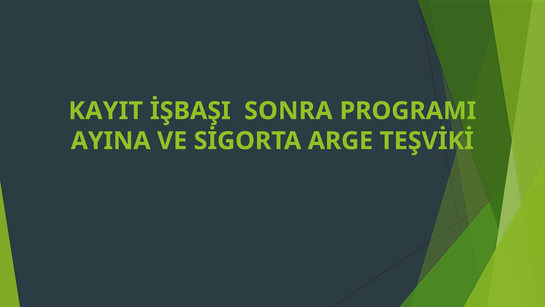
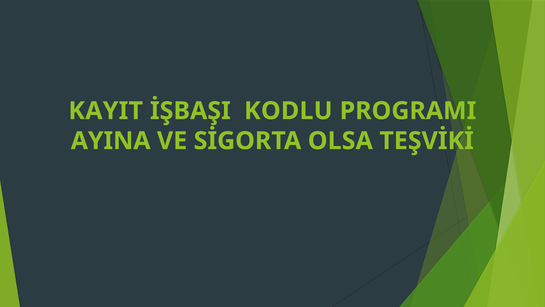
SONRA: SONRA -> KODLU
ARGE: ARGE -> OLSA
